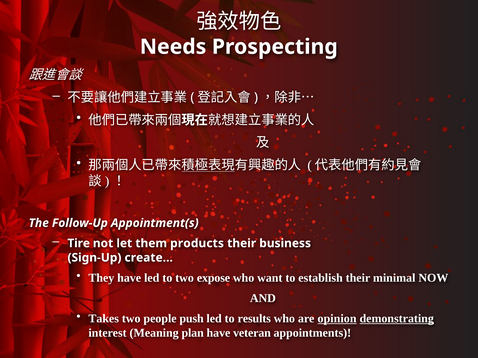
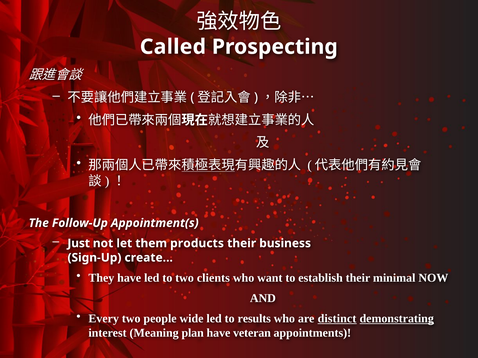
Needs: Needs -> Called
Tire: Tire -> Just
expose: expose -> clients
Takes: Takes -> Every
push: push -> wide
opinion: opinion -> distinct
